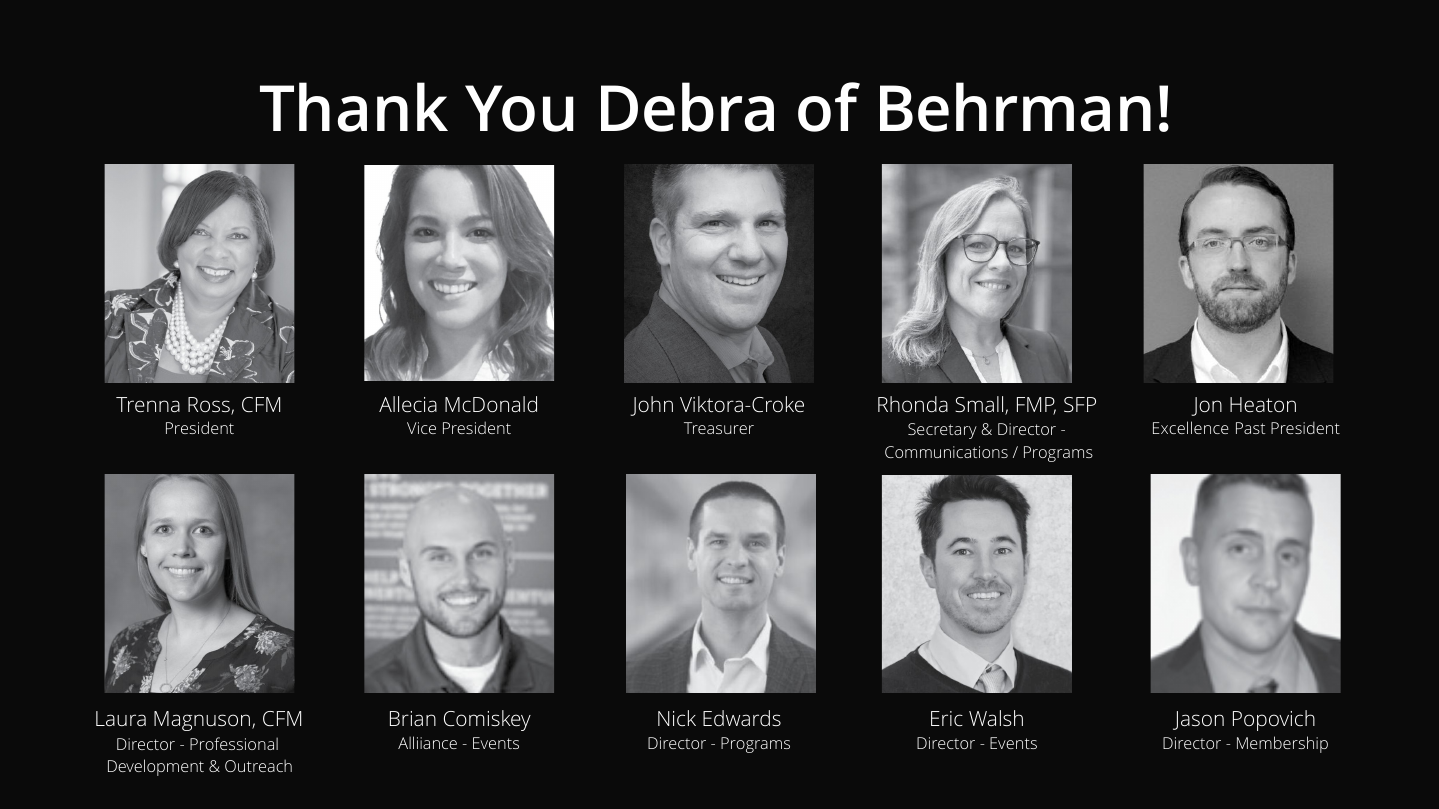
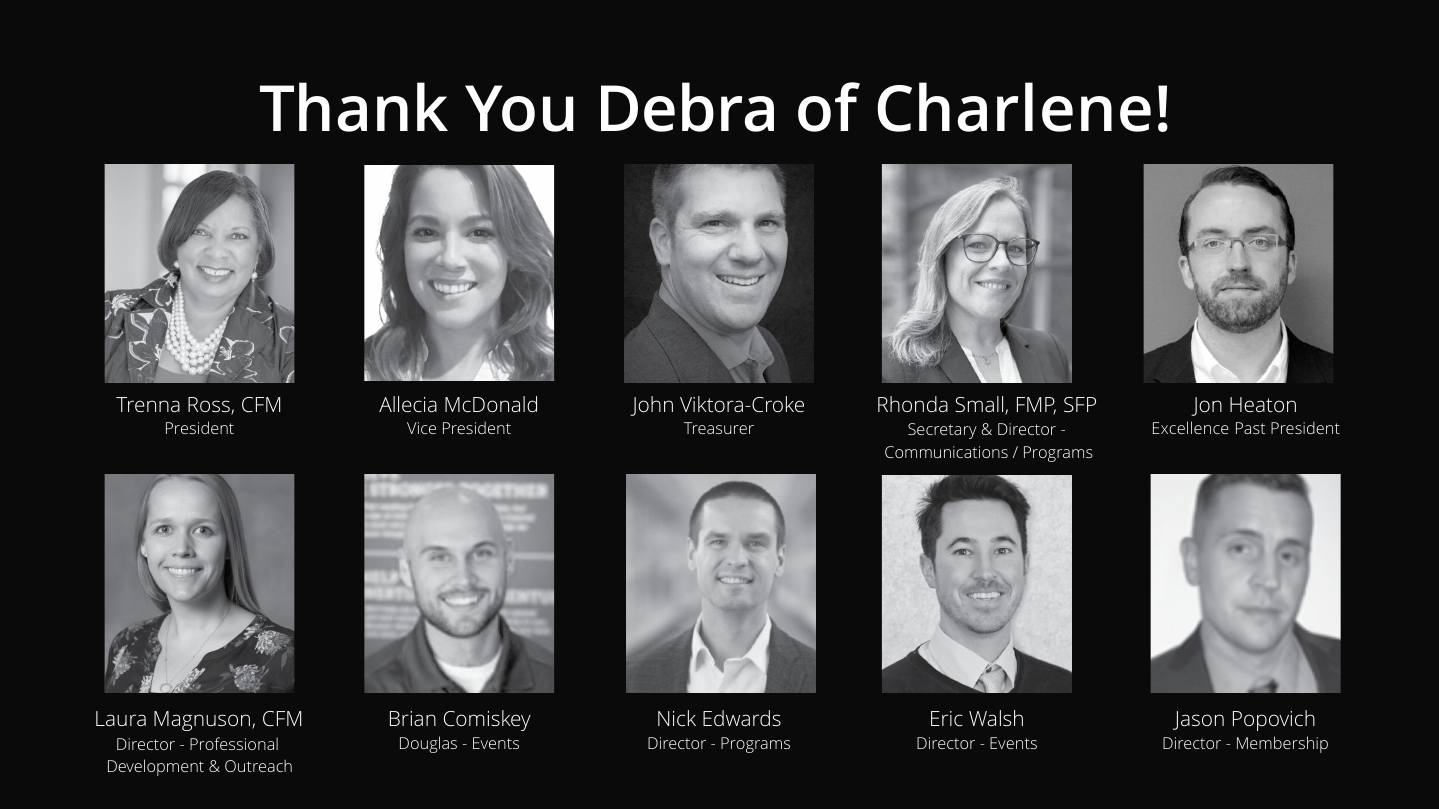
Behrman: Behrman -> Charlene
Alliiance: Alliiance -> Douglas
